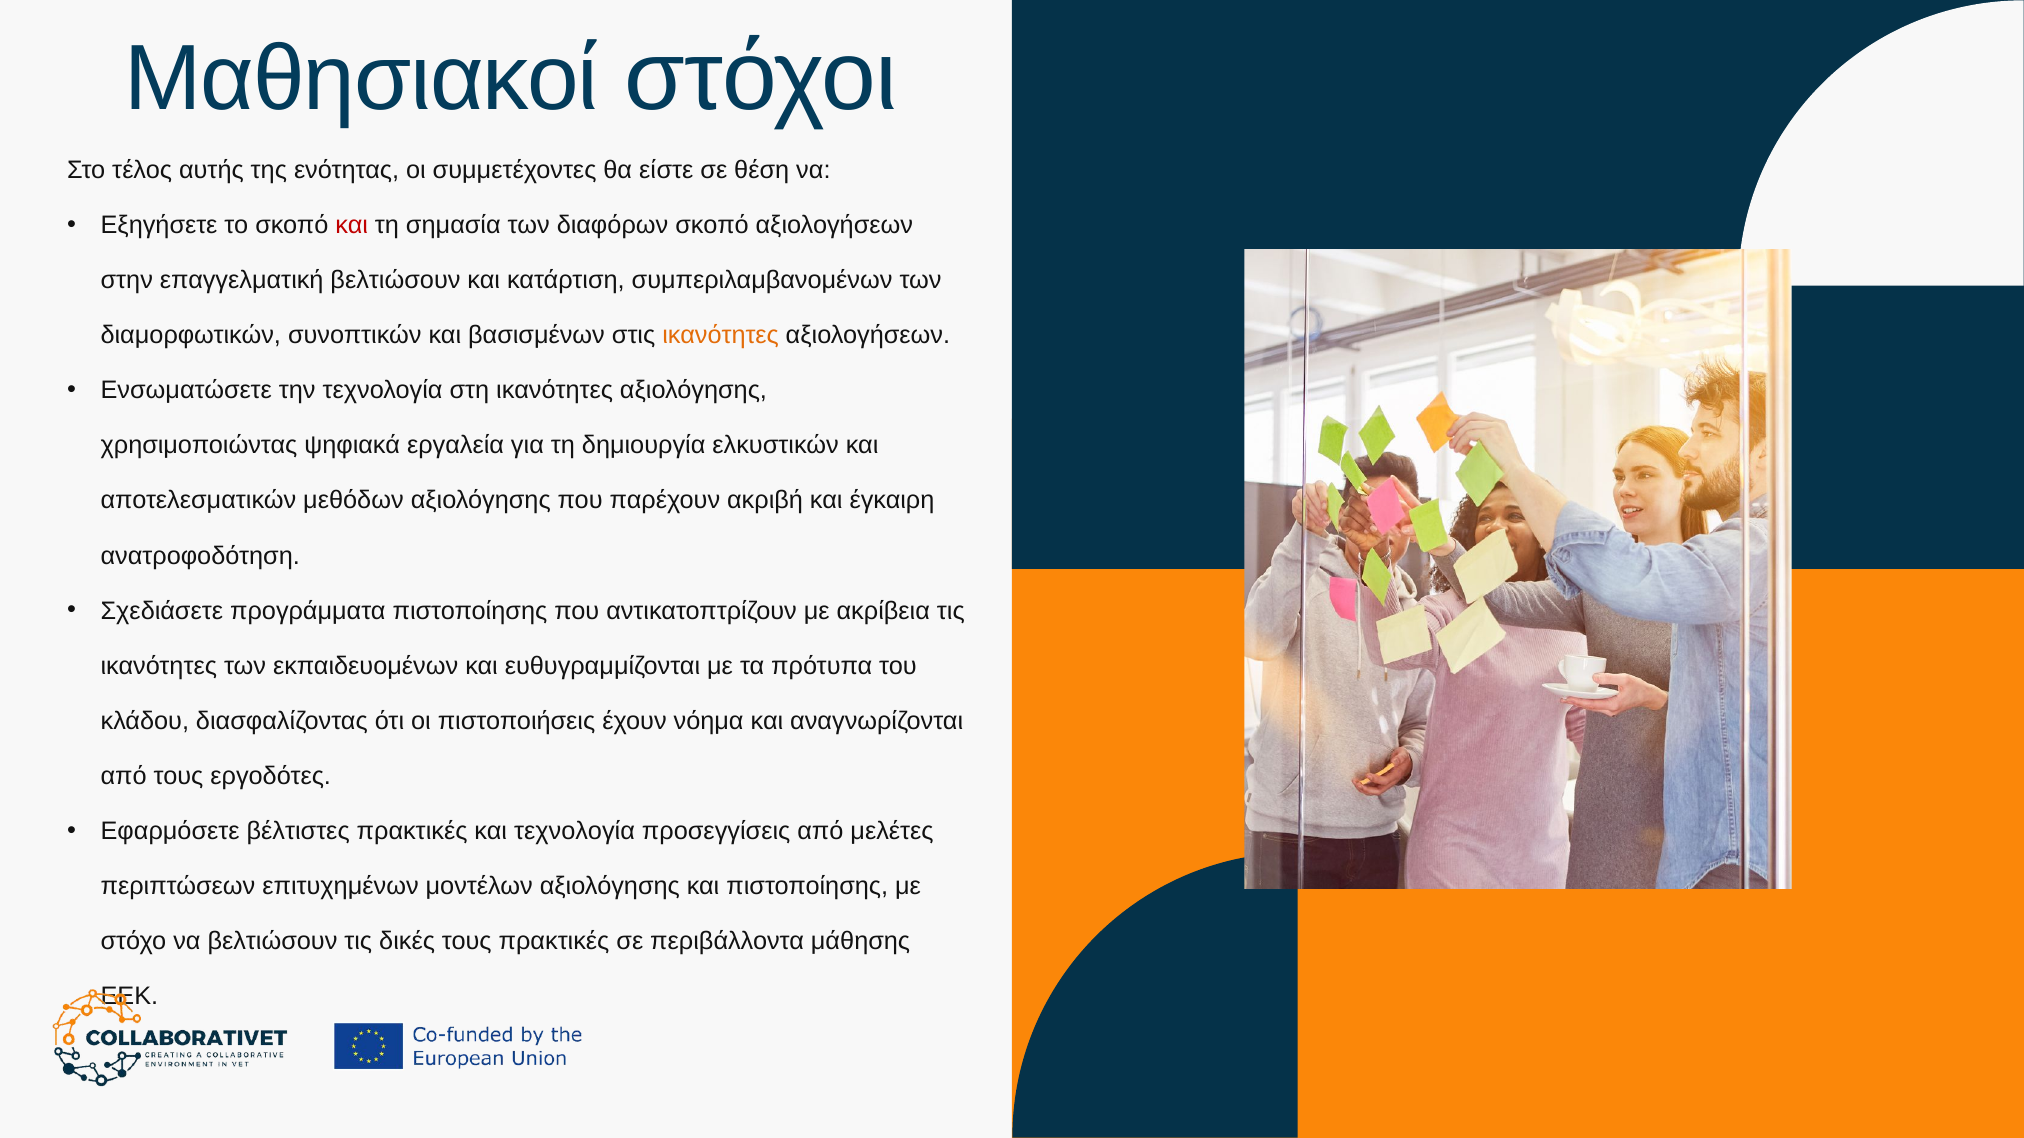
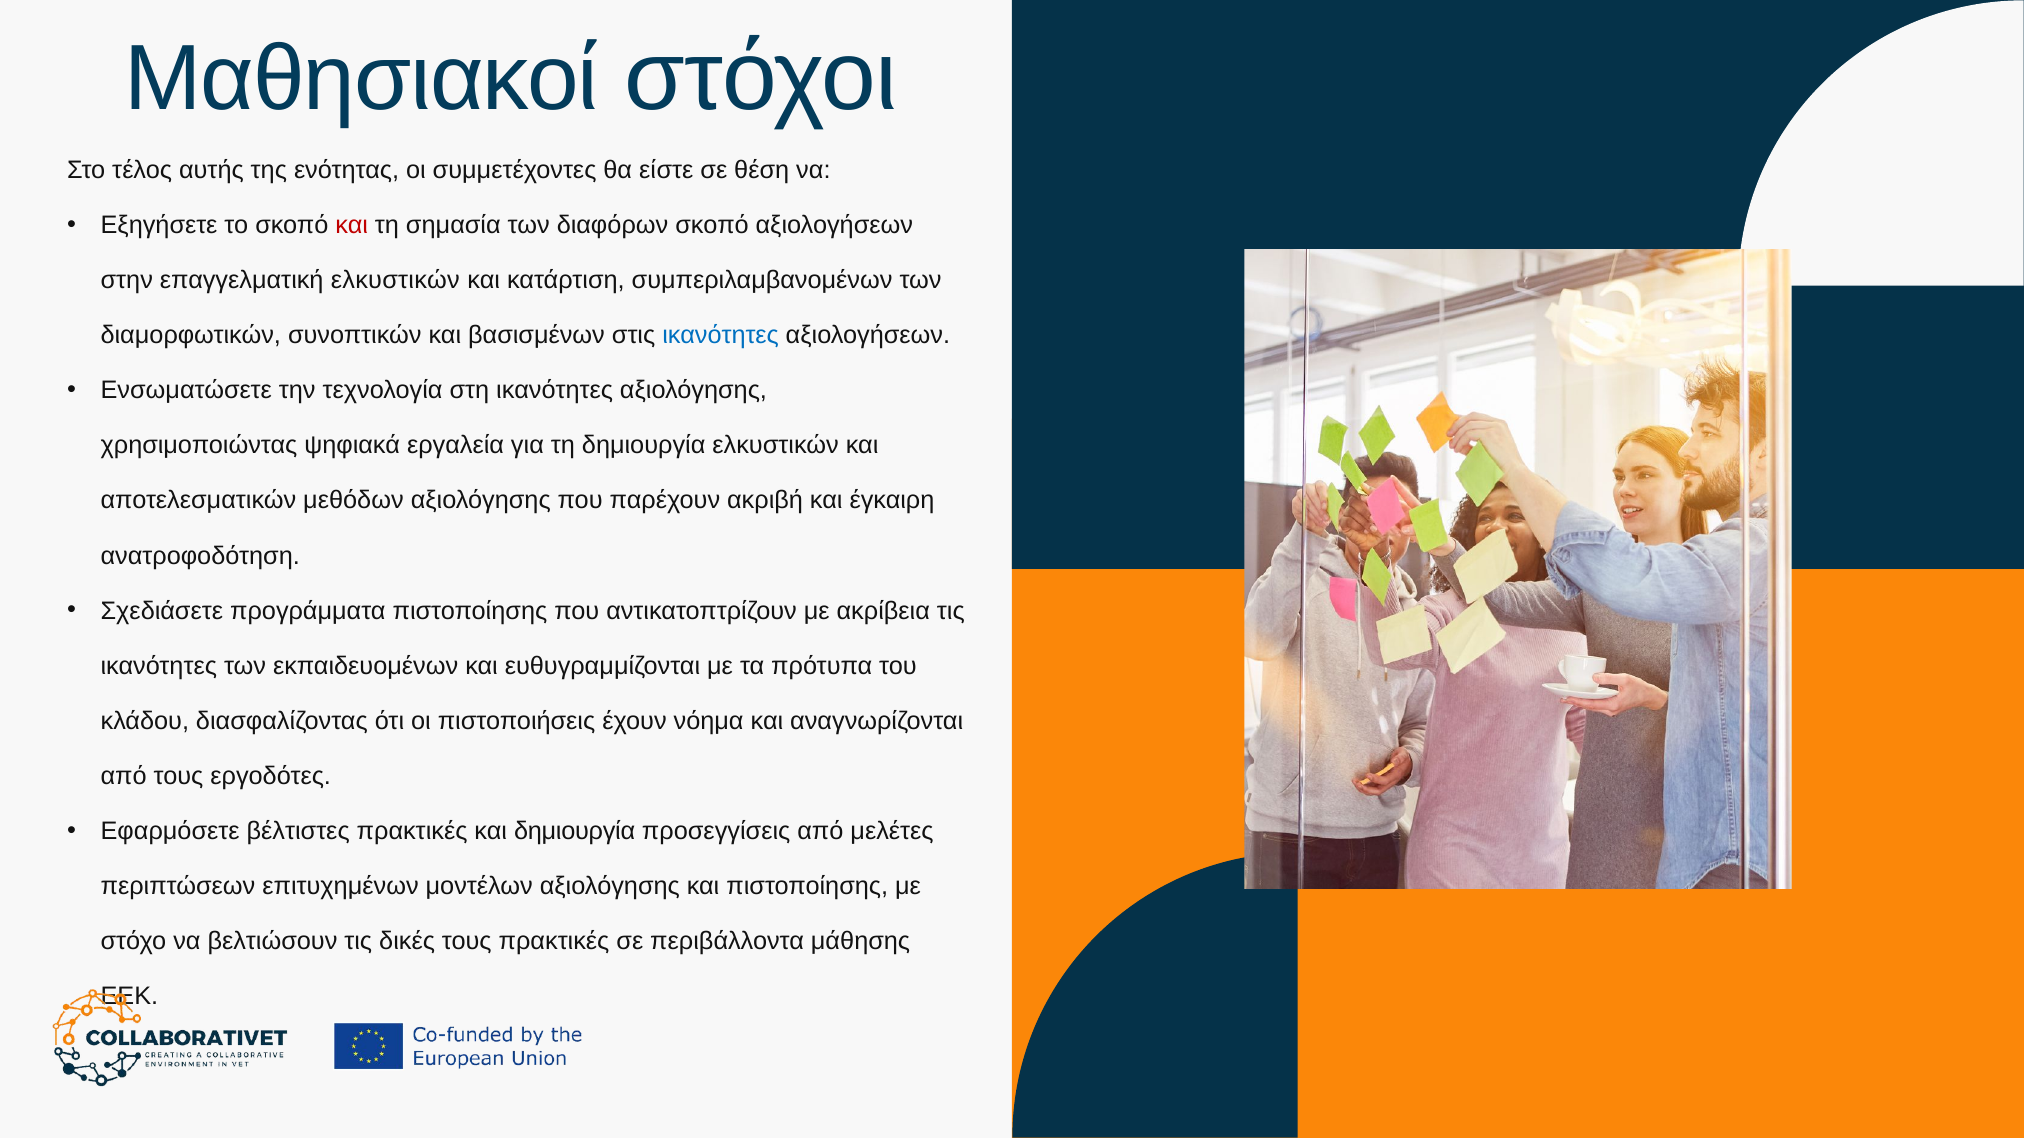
επαγγελματική βελτιώσουν: βελτιώσουν -> ελκυστικών
ικανότητες at (721, 336) colour: orange -> blue
και τεχνολογία: τεχνολογία -> δημιουργία
